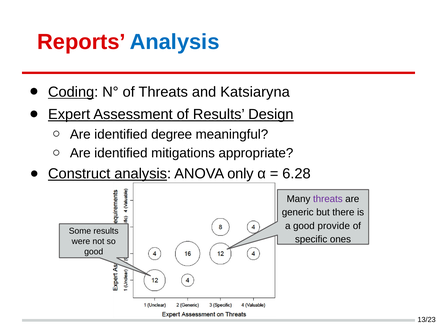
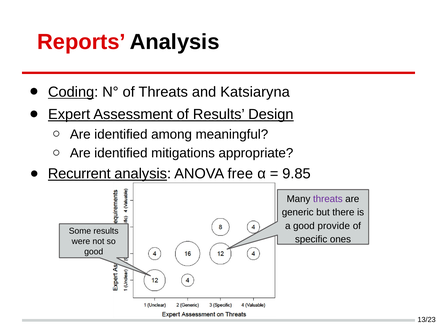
Analysis at (175, 42) colour: blue -> black
degree: degree -> among
Construct: Construct -> Recurrent
only: only -> free
6.28: 6.28 -> 9.85
